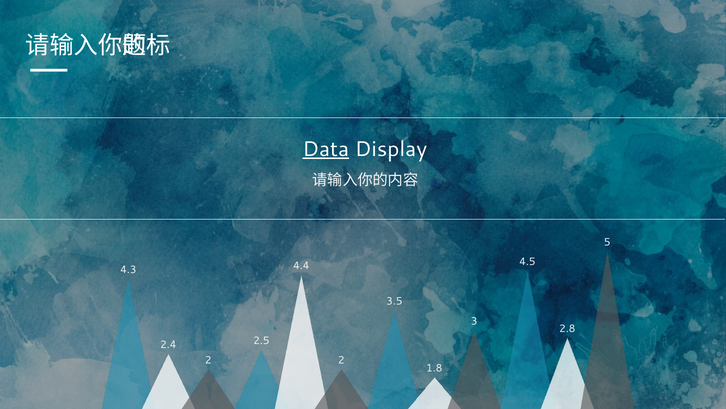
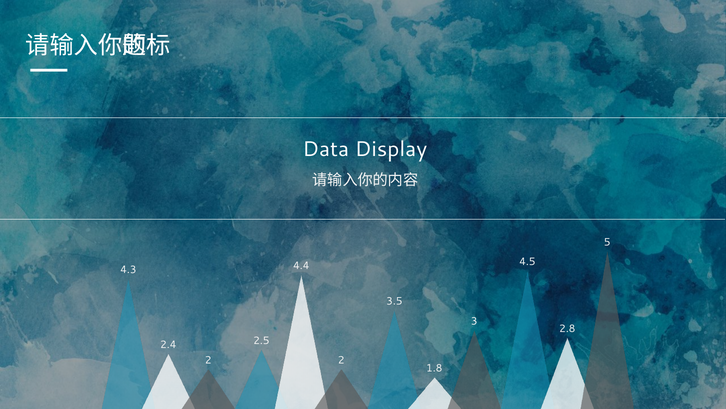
Data underline: present -> none
